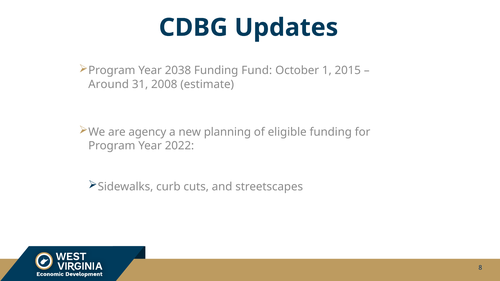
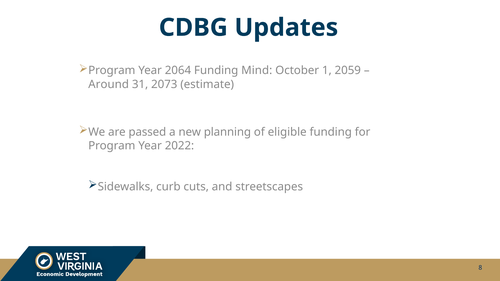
2038: 2038 -> 2064
Fund: Fund -> Mind
2015: 2015 -> 2059
2008: 2008 -> 2073
agency: agency -> passed
